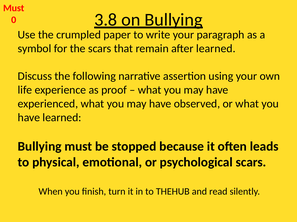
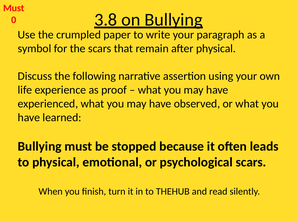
after learned: learned -> physical
